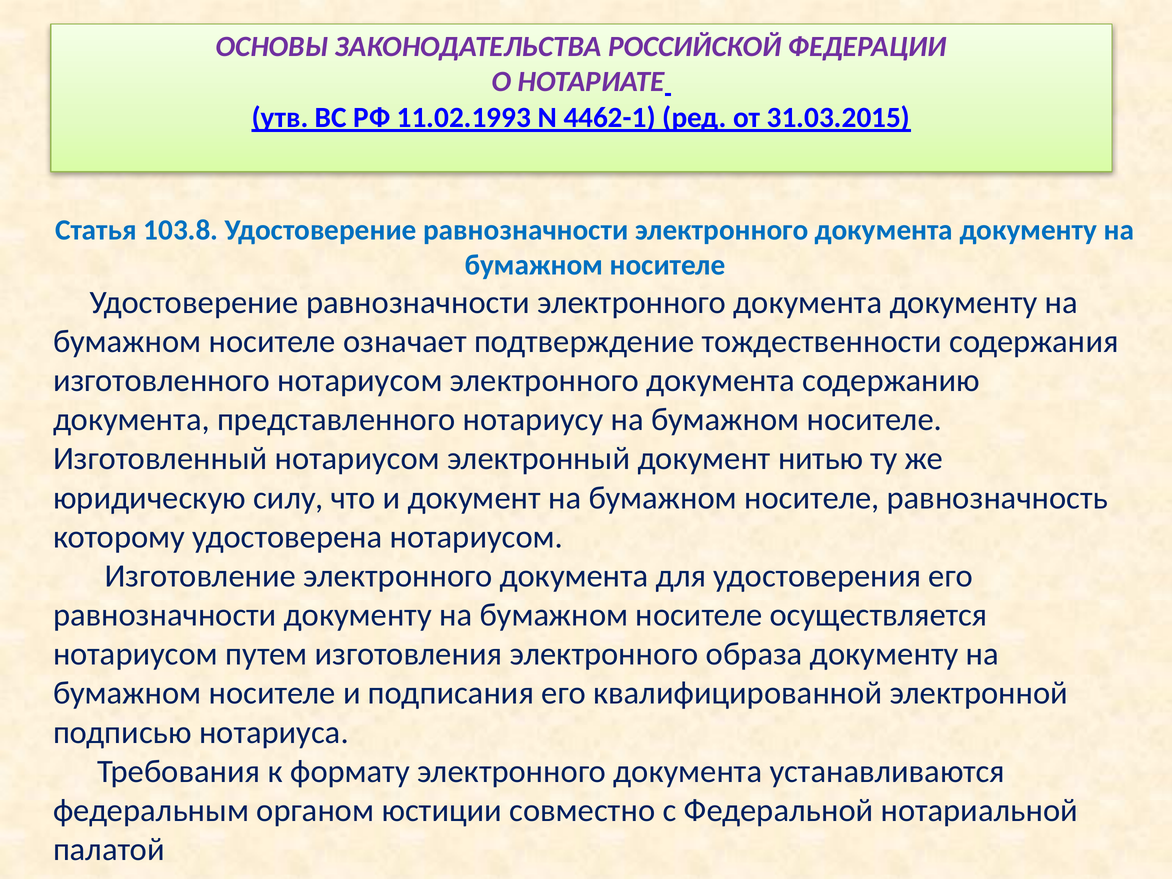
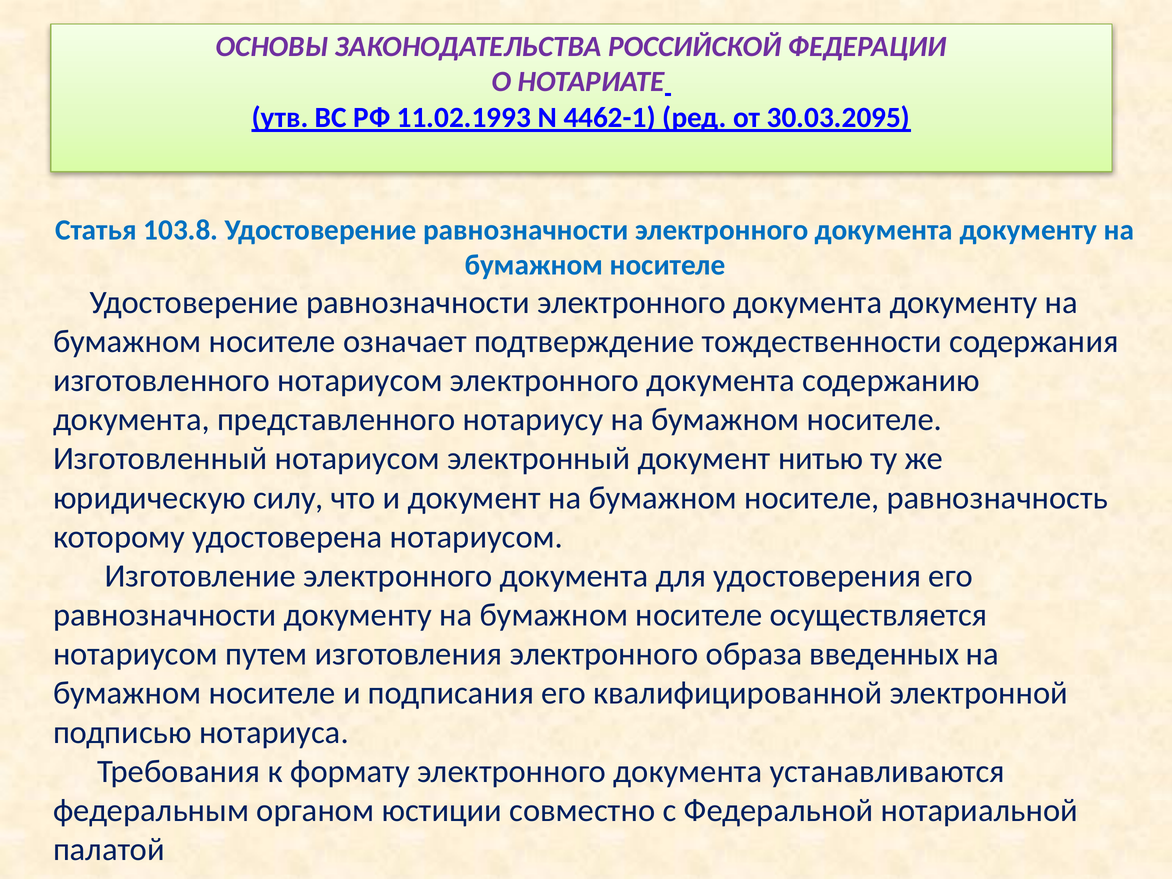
31.03.2015: 31.03.2015 -> 30.03.2095
образа документу: документу -> введенных
